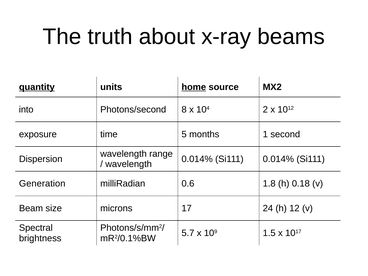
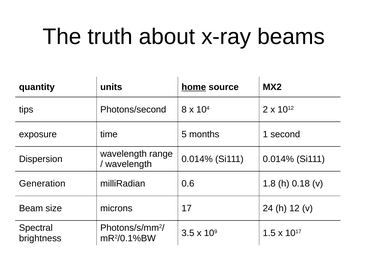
quantity underline: present -> none
into: into -> tips
5.7: 5.7 -> 3.5
